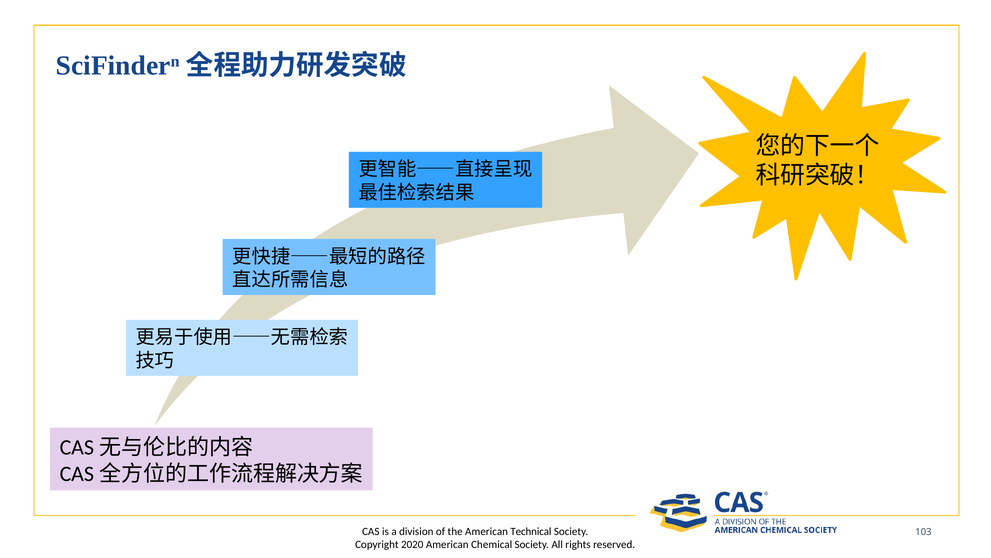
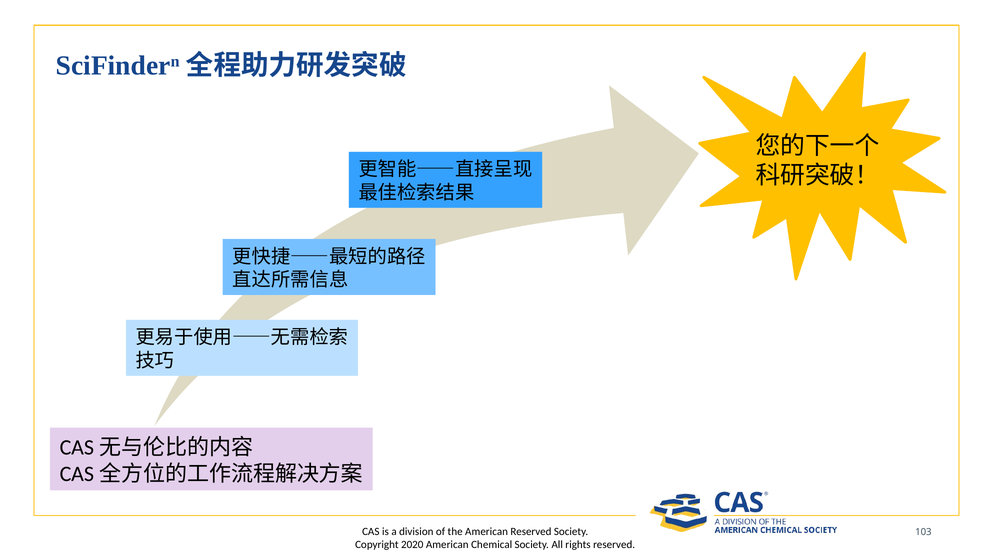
American Technical: Technical -> Reserved
